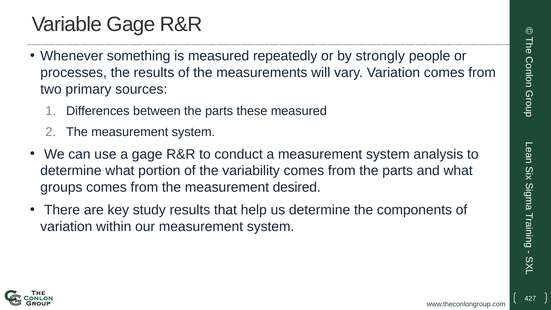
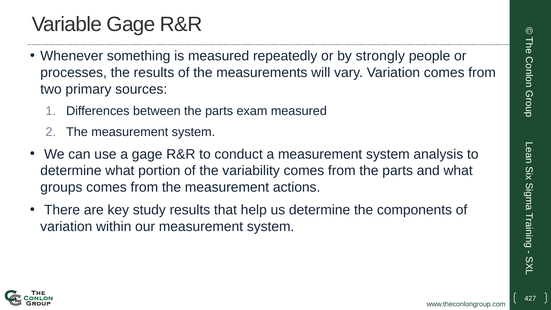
these: these -> exam
desired: desired -> actions
